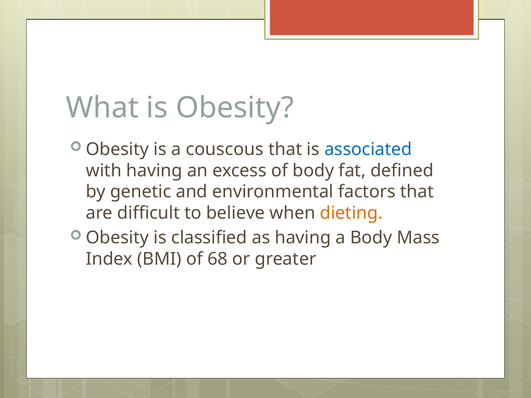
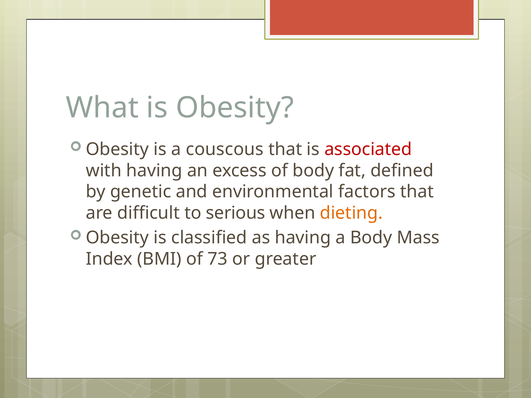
associated colour: blue -> red
believe: believe -> serious
68: 68 -> 73
